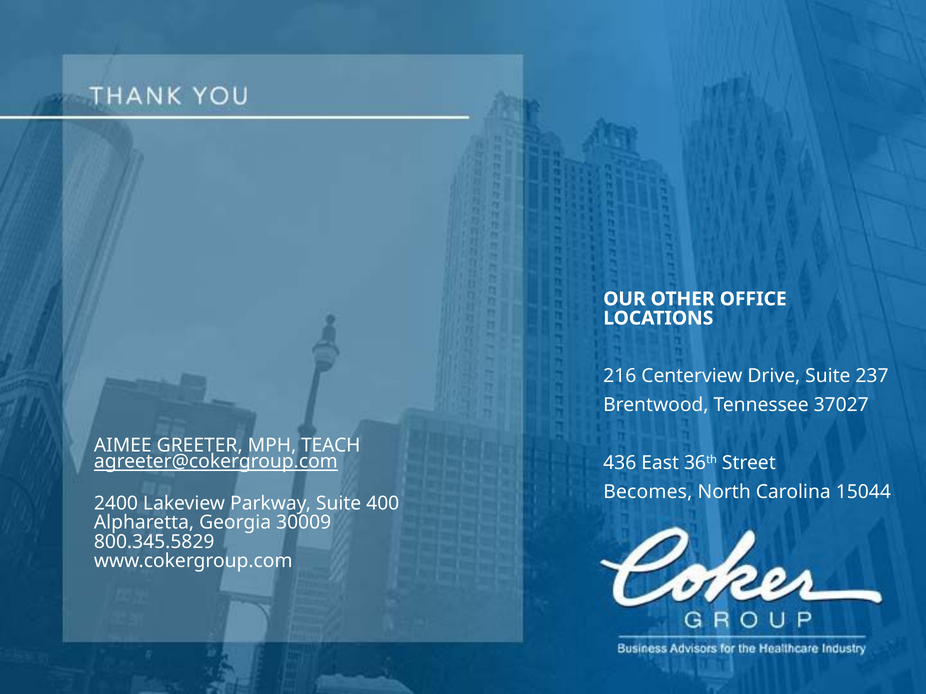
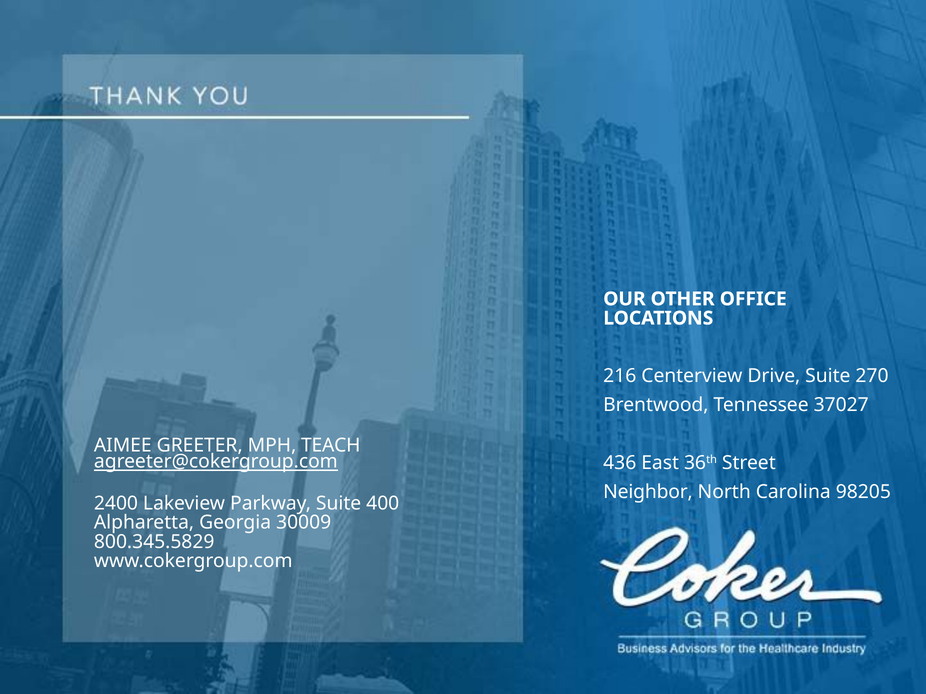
237: 237 -> 270
Becomes: Becomes -> Neighbor
15044: 15044 -> 98205
